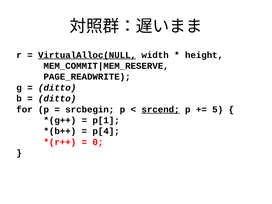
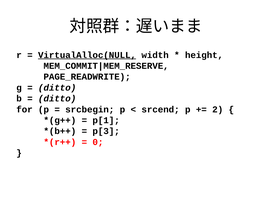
srcend underline: present -> none
5: 5 -> 2
p[4: p[4 -> p[3
